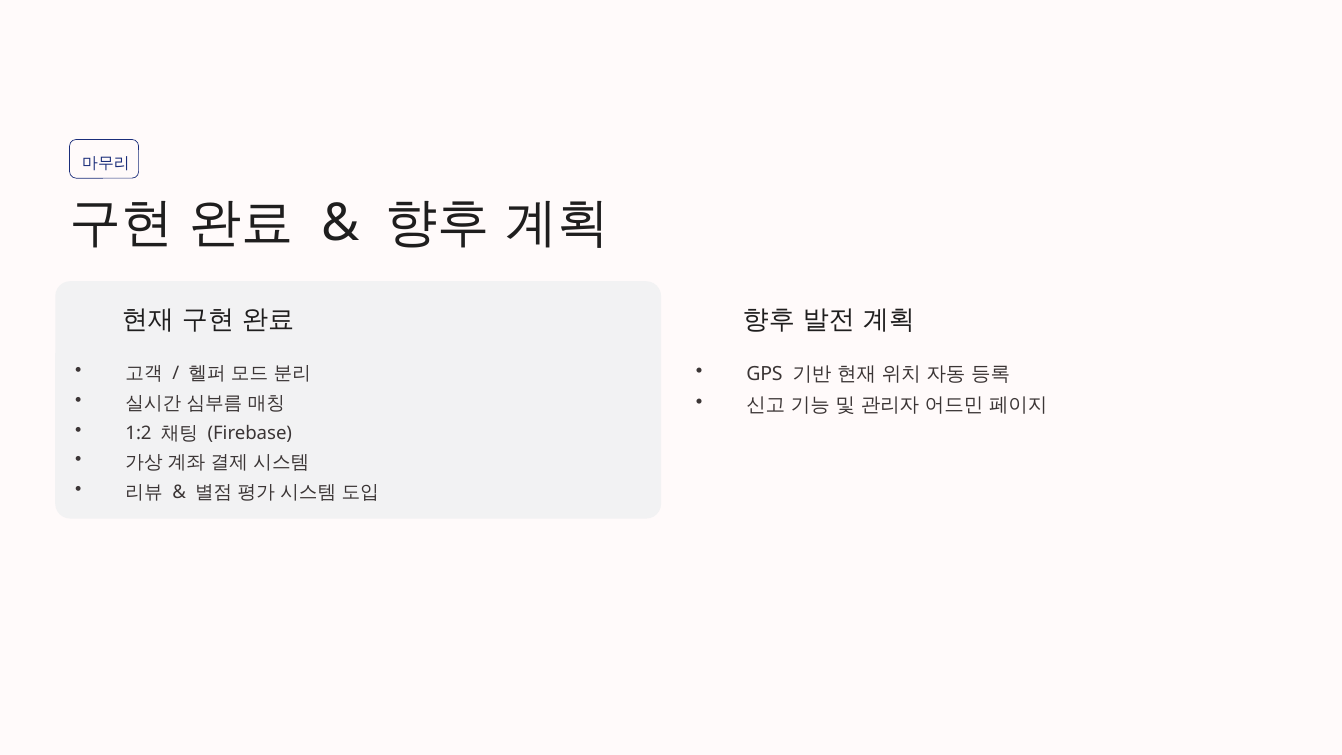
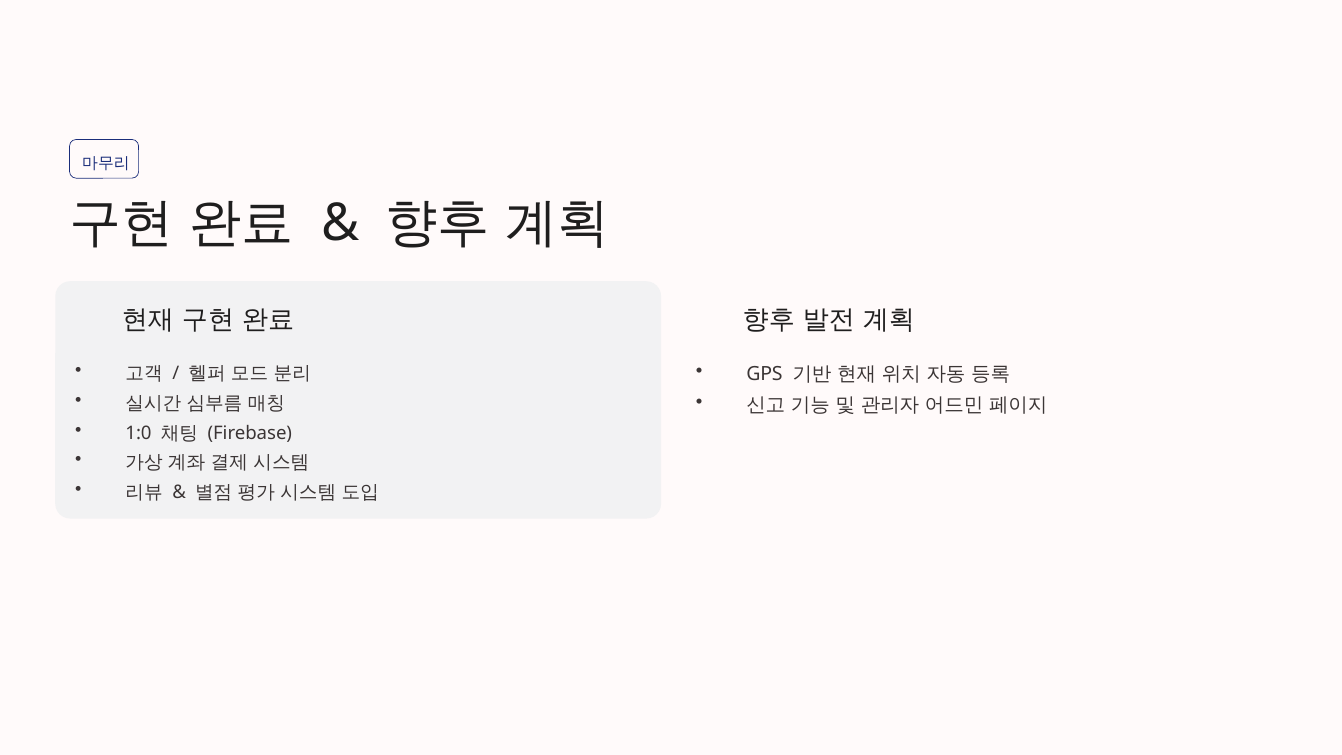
1:2: 1:2 -> 1:0
